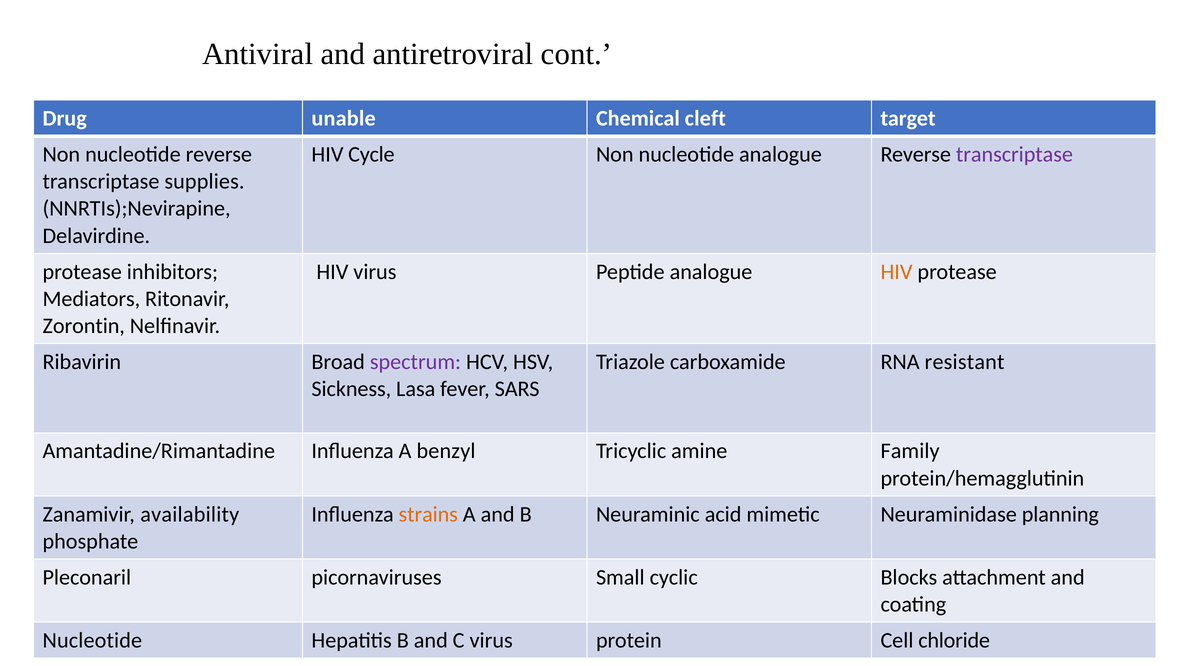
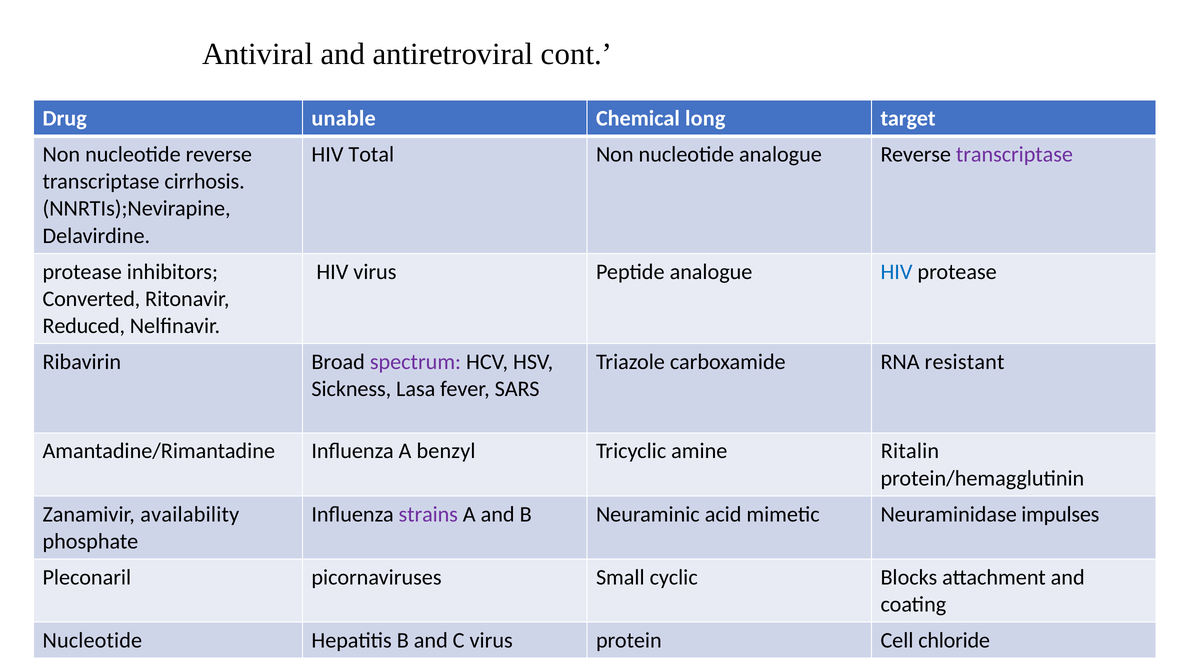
cleft: cleft -> long
Cycle: Cycle -> Total
supplies: supplies -> cirrhosis
HIV at (896, 272) colour: orange -> blue
Mediators: Mediators -> Converted
Zorontin: Zorontin -> Reduced
Family: Family -> Ritalin
strains colour: orange -> purple
planning: planning -> impulses
